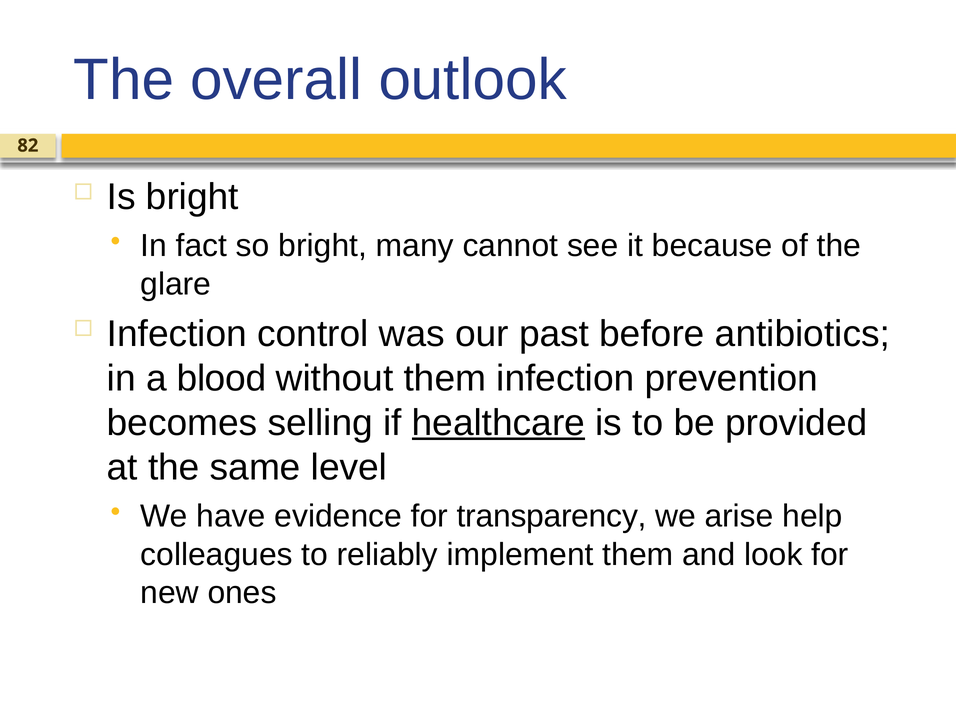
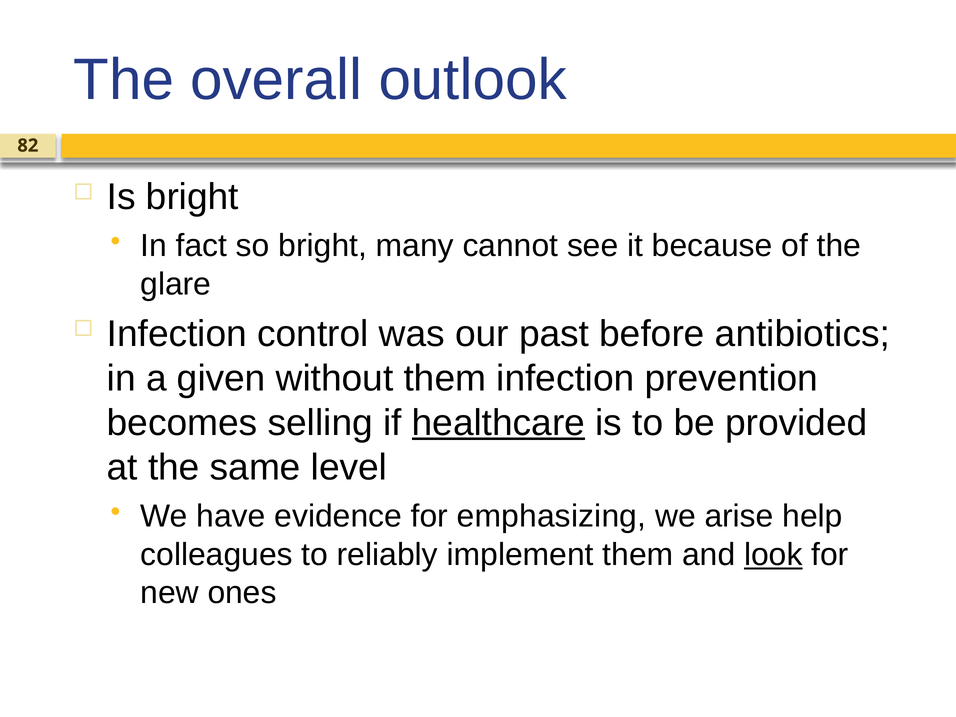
blood: blood -> given
transparency: transparency -> emphasizing
look underline: none -> present
